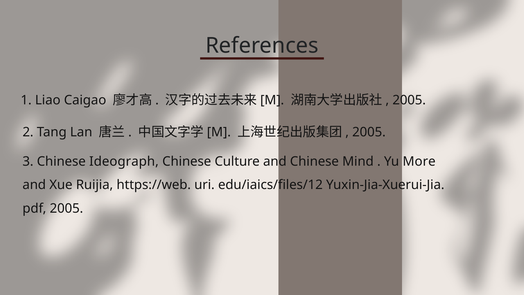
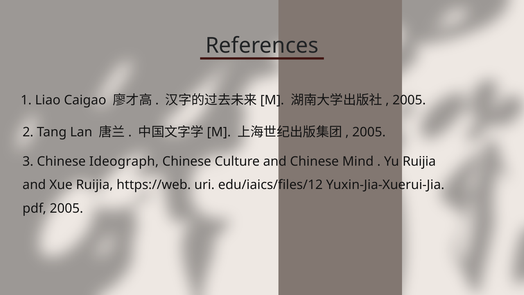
Yu More: More -> Ruijia
